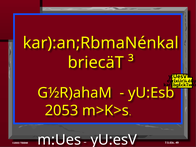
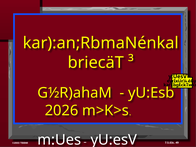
2053: 2053 -> 2026
